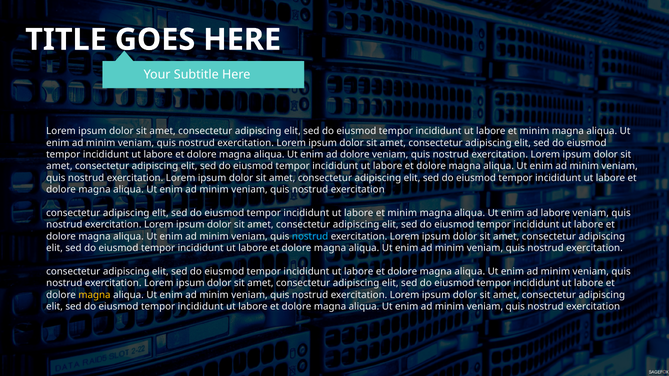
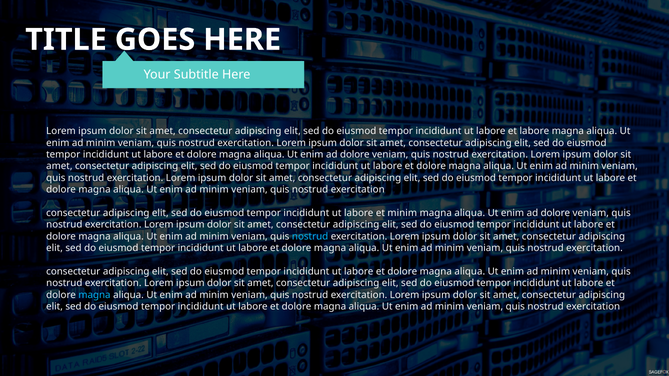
minim at (534, 131): minim -> labore
labore at (555, 213): labore -> dolore
magna at (95, 295) colour: yellow -> light blue
